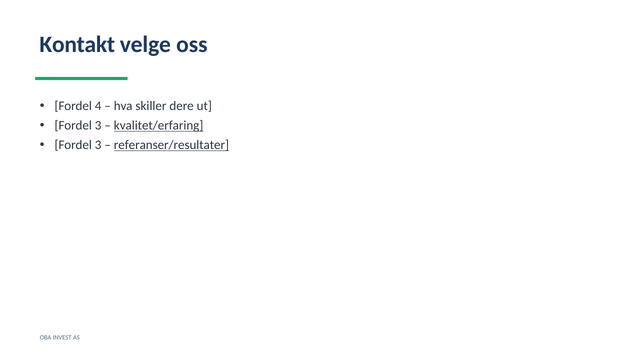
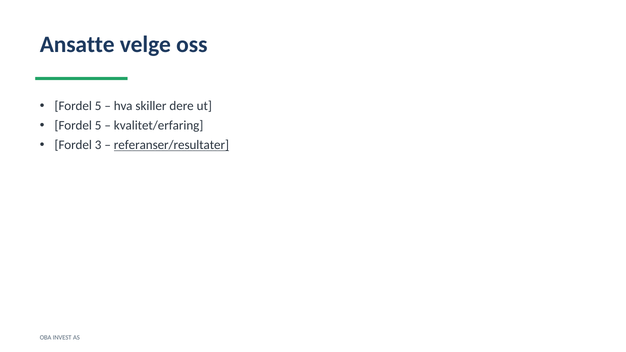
Kontakt: Kontakt -> Ansatte
4 at (98, 106): 4 -> 5
3 at (98, 126): 3 -> 5
kvalitet/erfaring underline: present -> none
